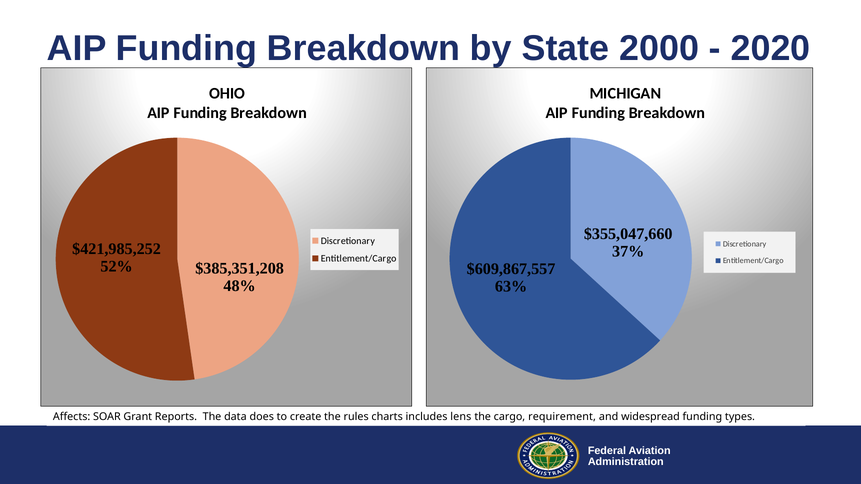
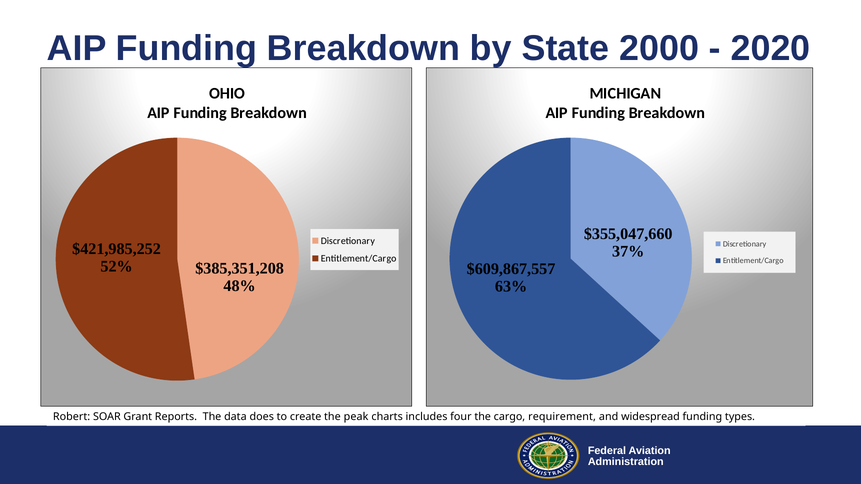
Affects: Affects -> Robert
rules: rules -> peak
lens: lens -> four
